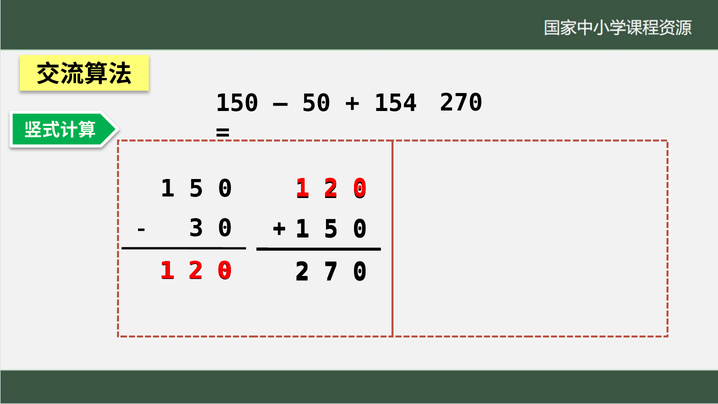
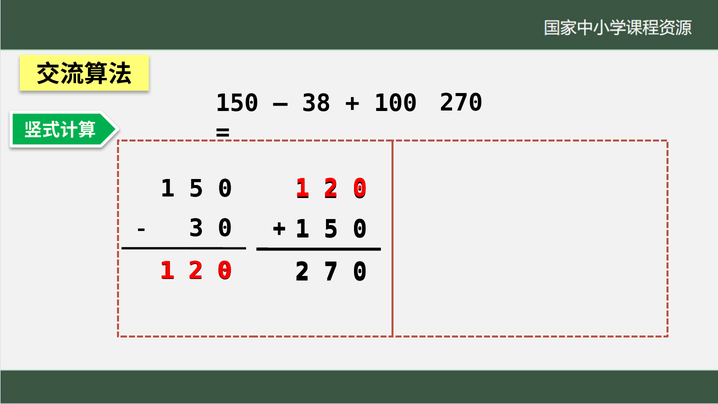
50: 50 -> 38
154: 154 -> 100
